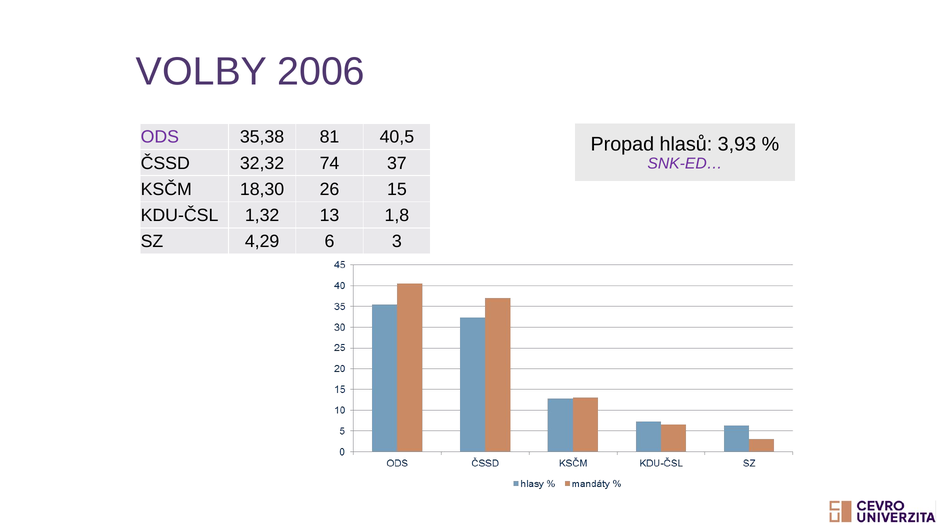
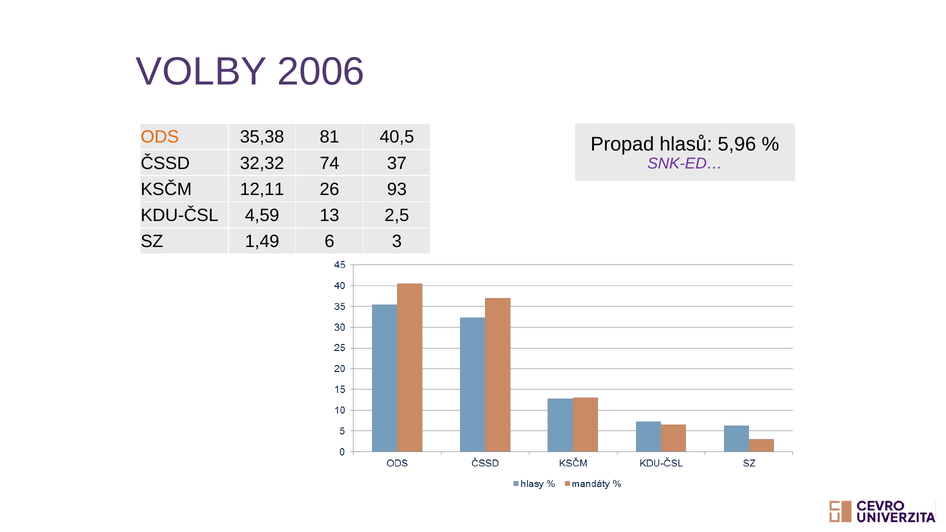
ODS colour: purple -> orange
3,93: 3,93 -> 5,96
18,30: 18,30 -> 12,11
15: 15 -> 93
1,32: 1,32 -> 4,59
1,8: 1,8 -> 2,5
4,29: 4,29 -> 1,49
